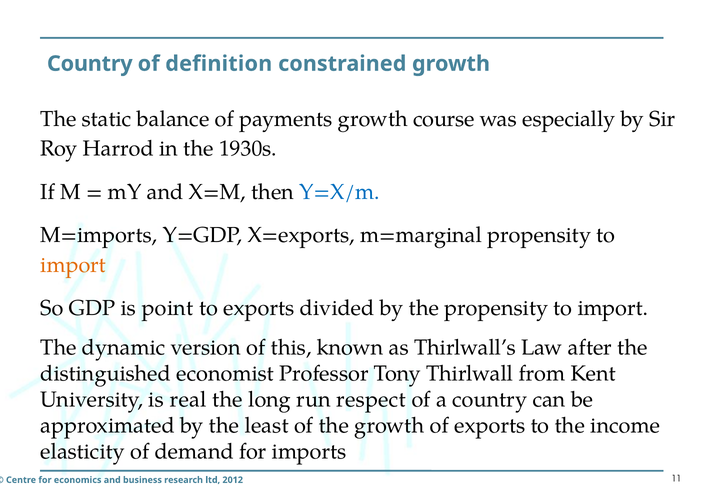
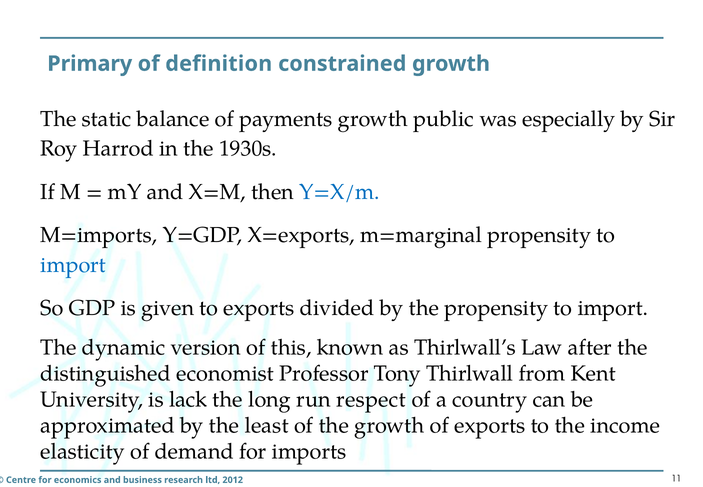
Country at (90, 64): Country -> Primary
course: course -> public
import at (73, 265) colour: orange -> blue
point: point -> given
real: real -> lack
